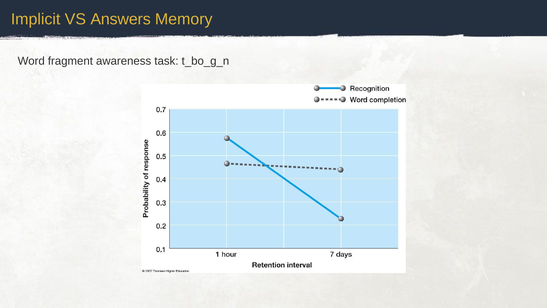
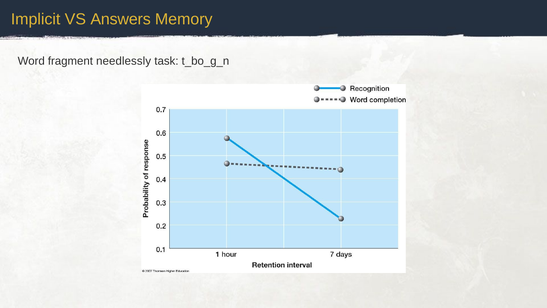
awareness: awareness -> needlessly
